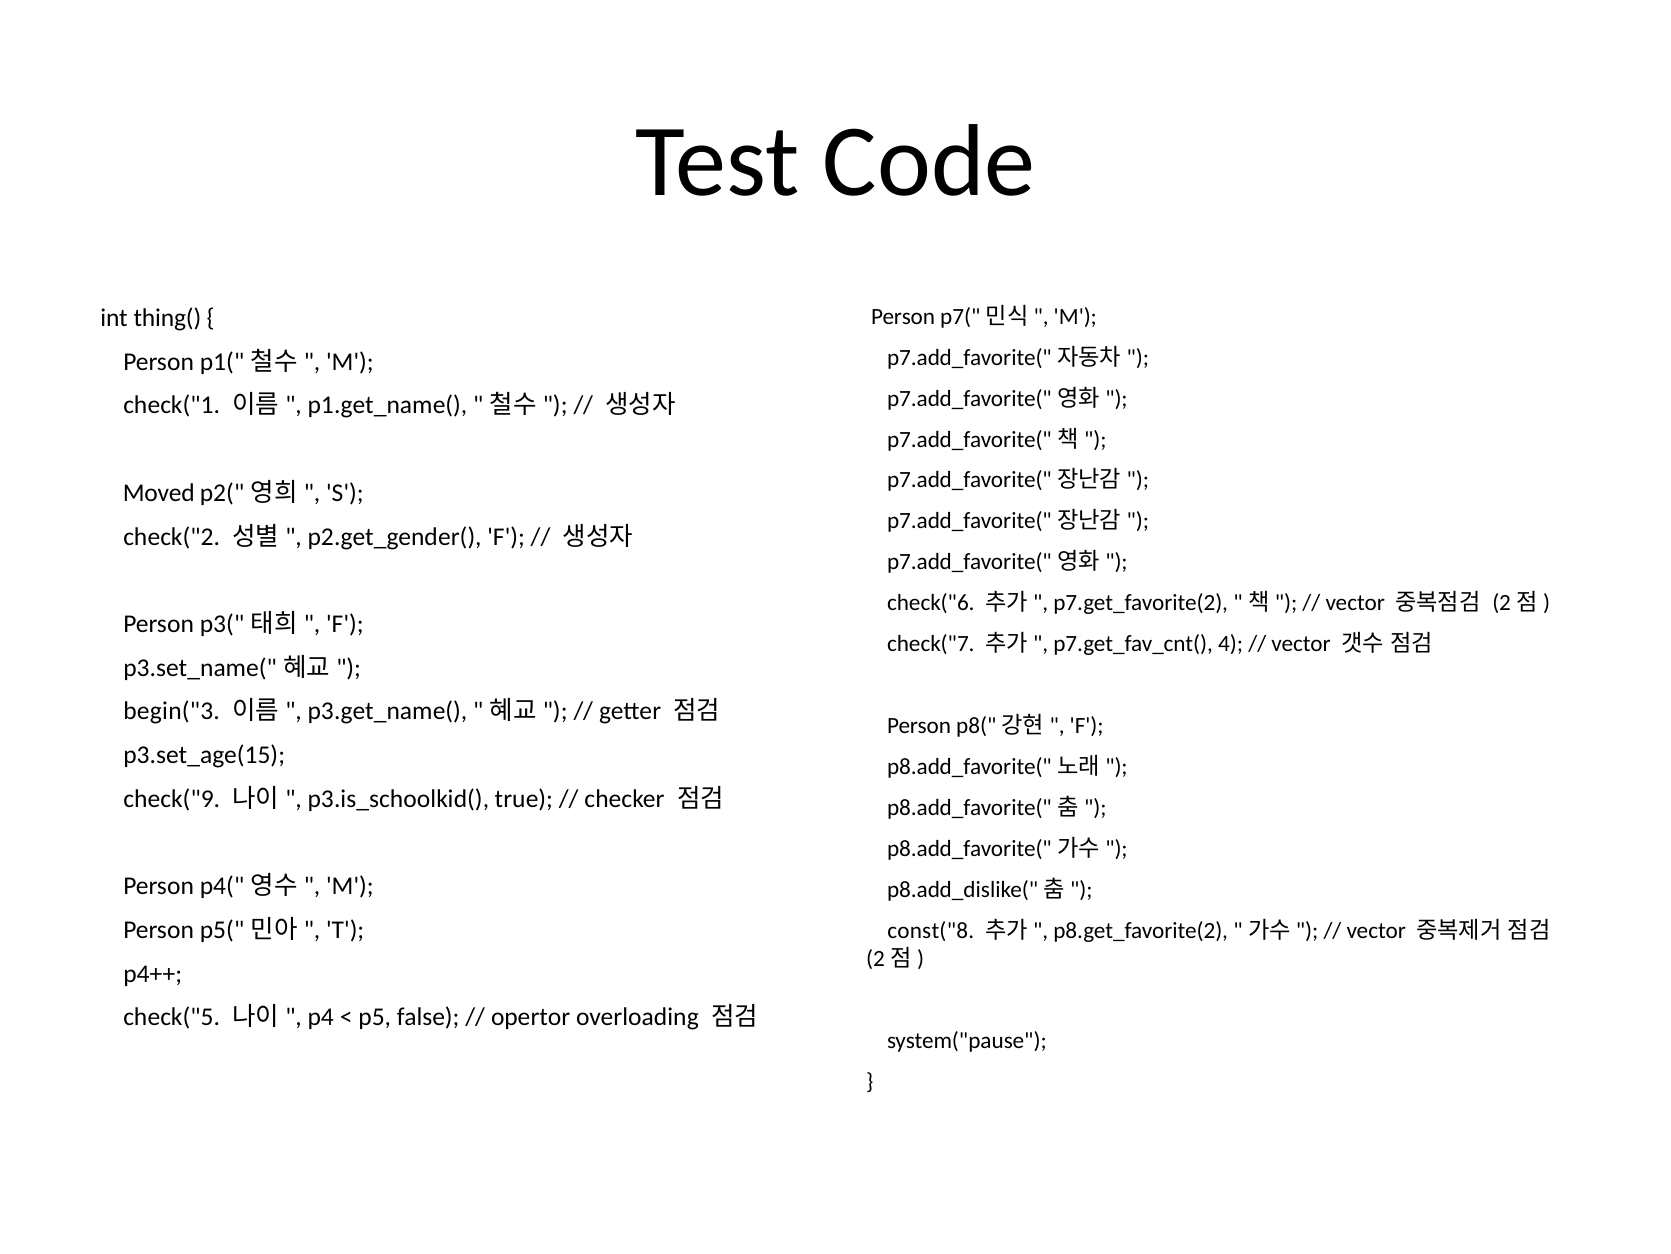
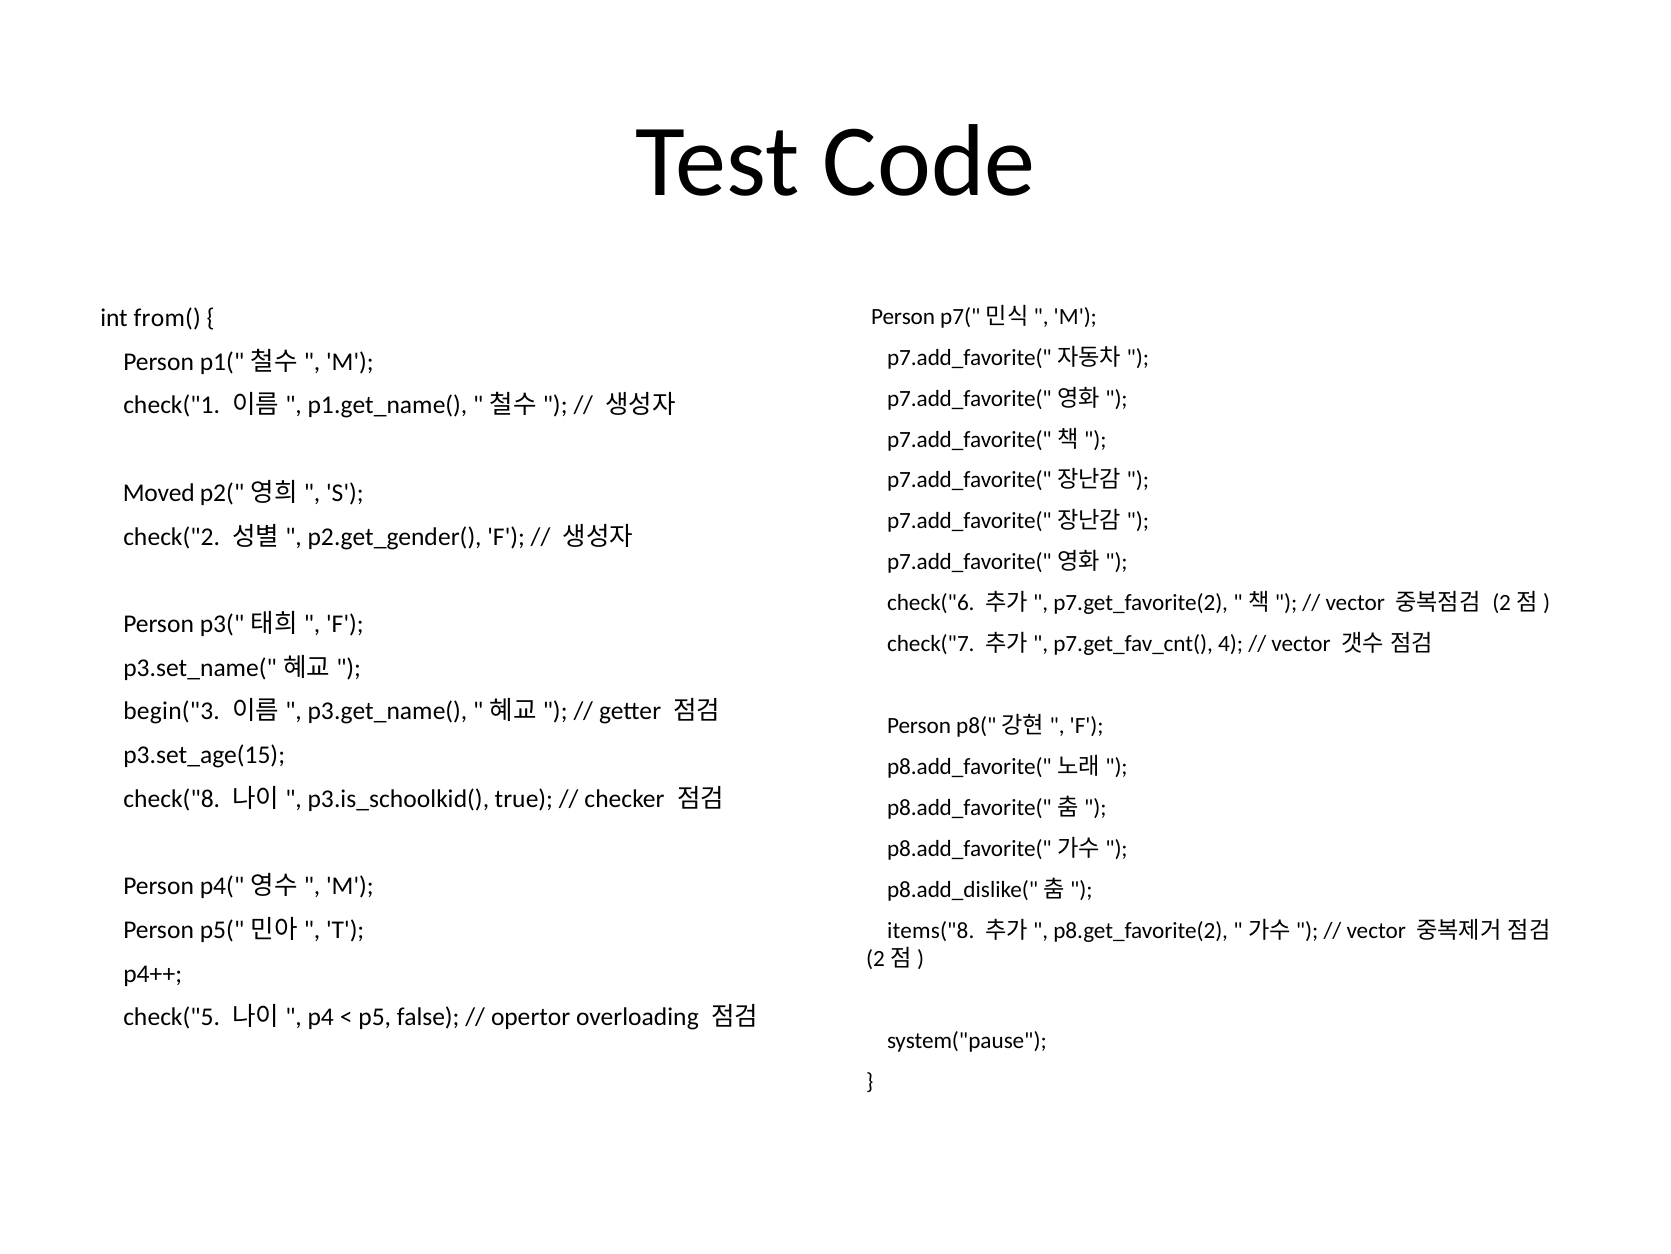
thing(: thing( -> from(
check("9: check("9 -> check("8
const("8: const("8 -> items("8
